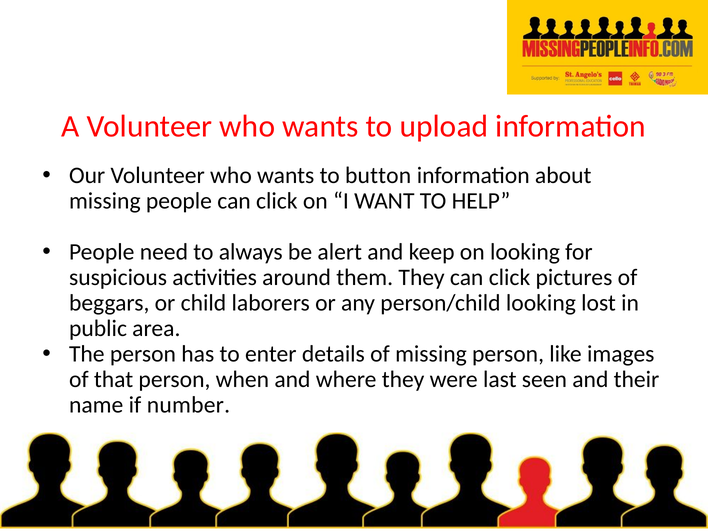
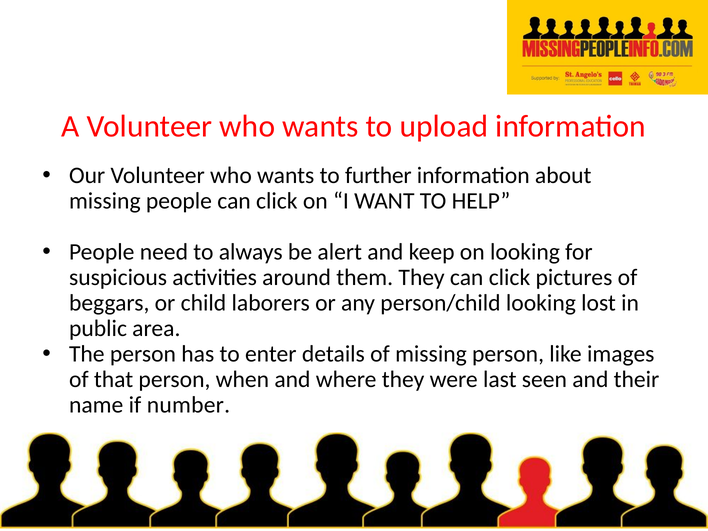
button: button -> further
